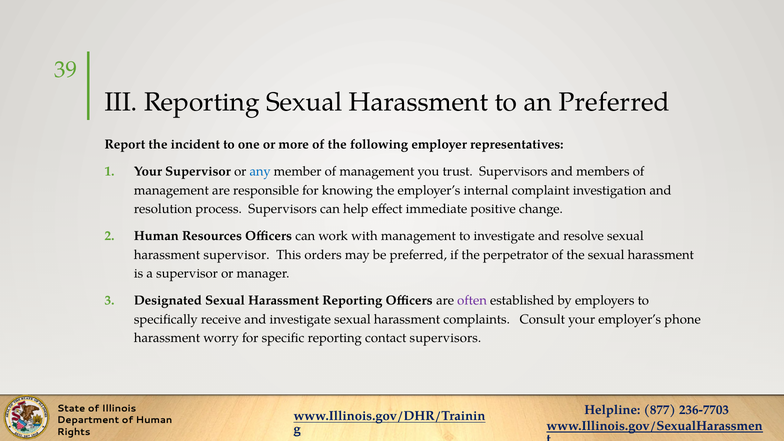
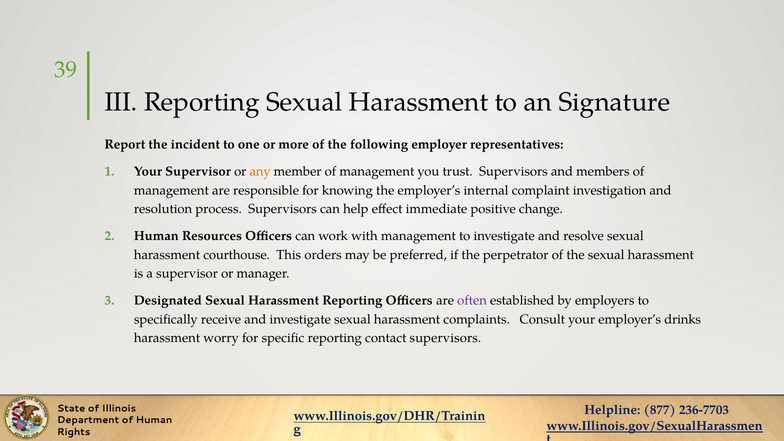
an Preferred: Preferred -> Signature
any colour: blue -> orange
harassment supervisor: supervisor -> courthouse
phone: phone -> drinks
